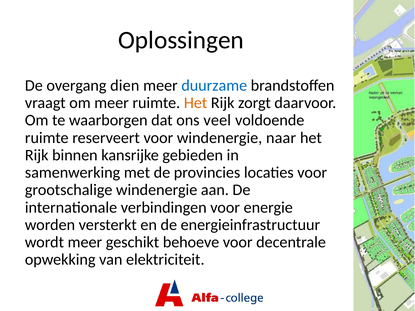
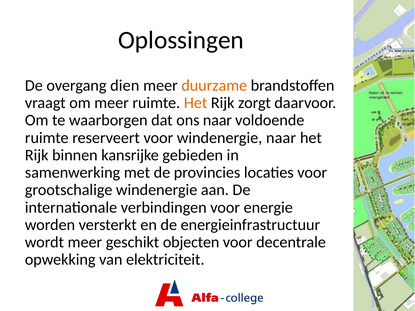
duurzame colour: blue -> orange
ons veel: veel -> naar
behoeve: behoeve -> objecten
